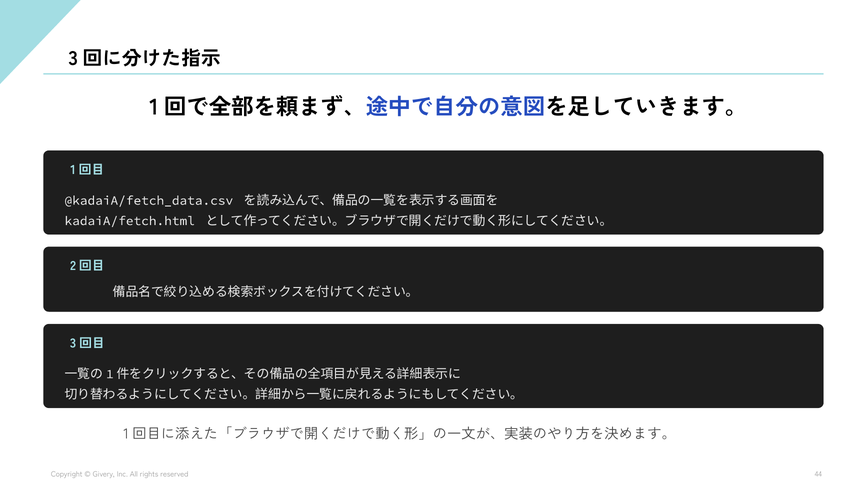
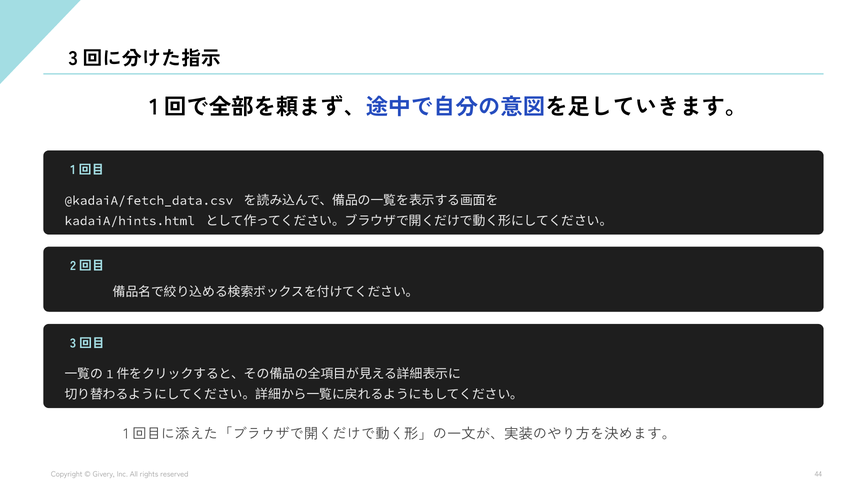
kadaiA/fetch.html: kadaiA/fetch.html -> kadaiA/hints.html
